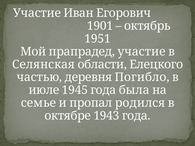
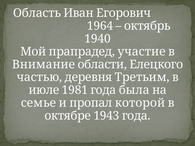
Участие at (37, 13): Участие -> Область
1901: 1901 -> 1964
1951: 1951 -> 1940
Селянская: Селянская -> Внимание
Погибло: Погибло -> Третьим
1945: 1945 -> 1981
родился: родился -> которой
